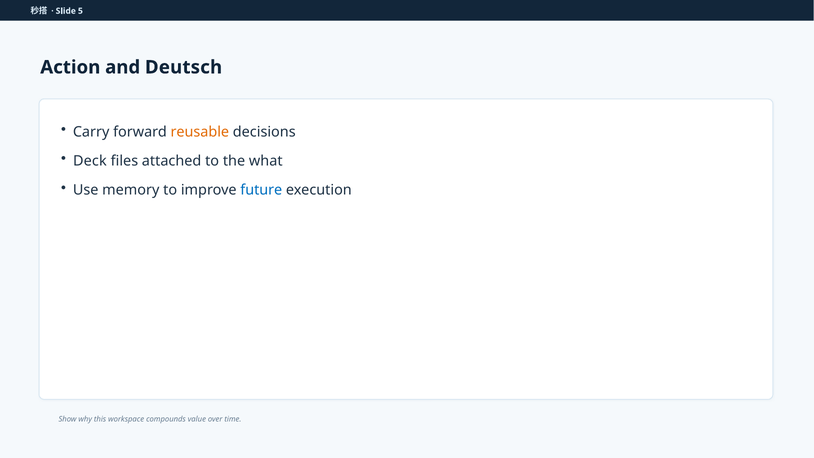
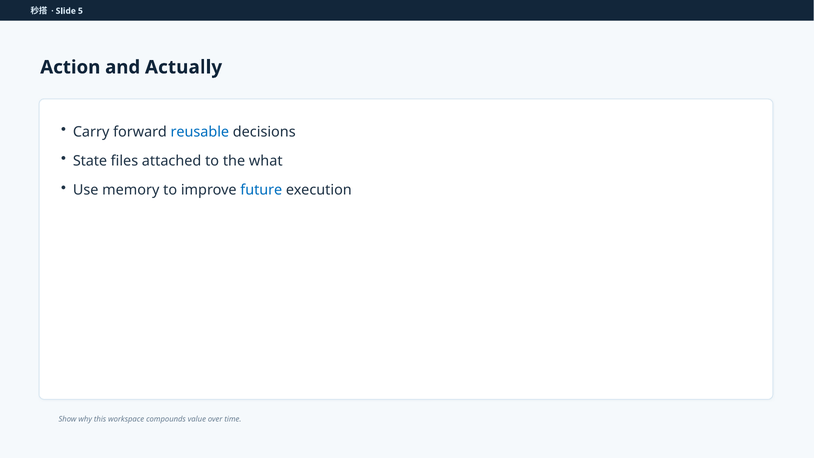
Deutsch: Deutsch -> Actually
reusable colour: orange -> blue
Deck: Deck -> State
